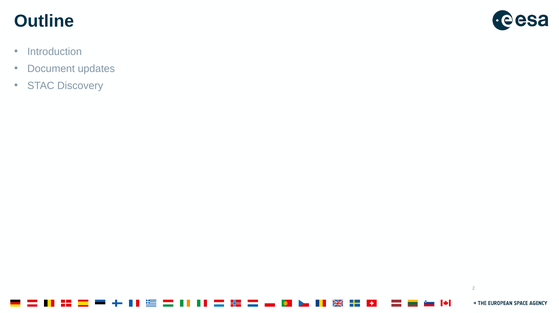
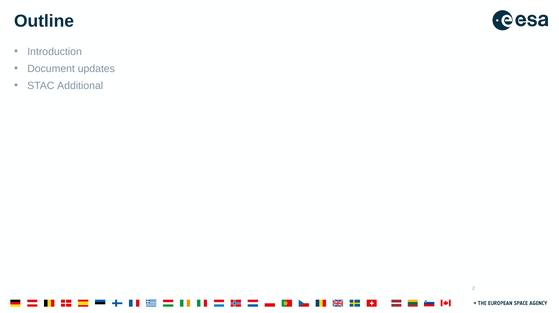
Discovery: Discovery -> Additional
